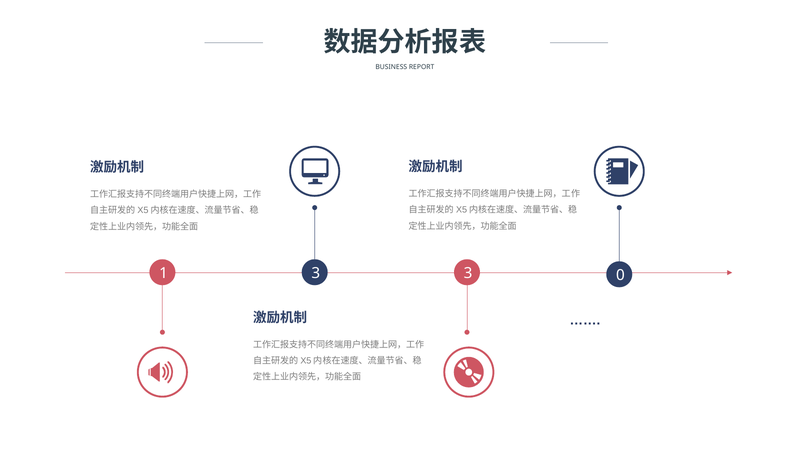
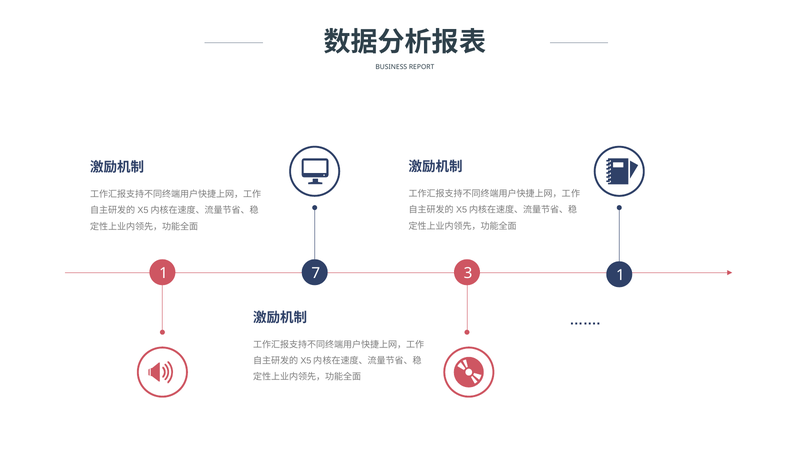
1 3: 3 -> 7
3 0: 0 -> 1
